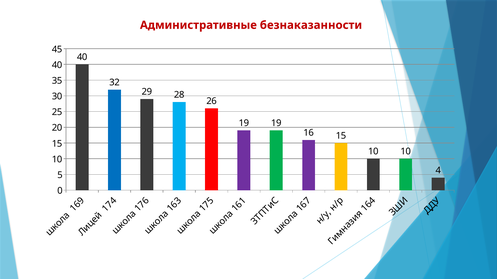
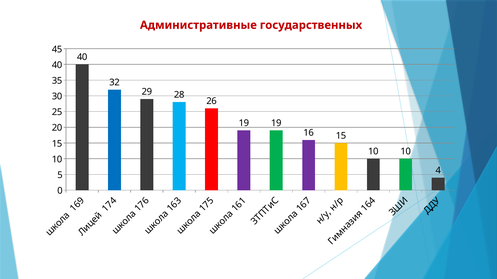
безнаказанности: безнаказанности -> государственных
